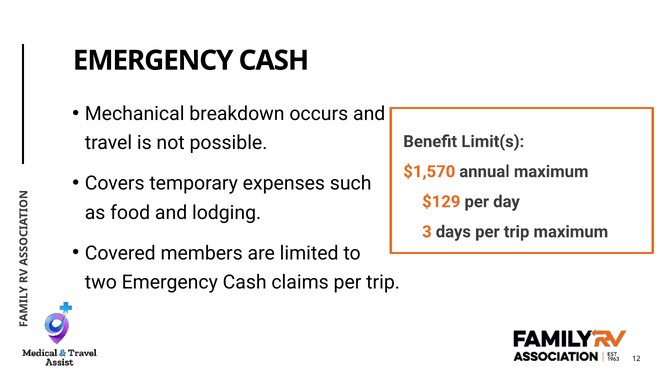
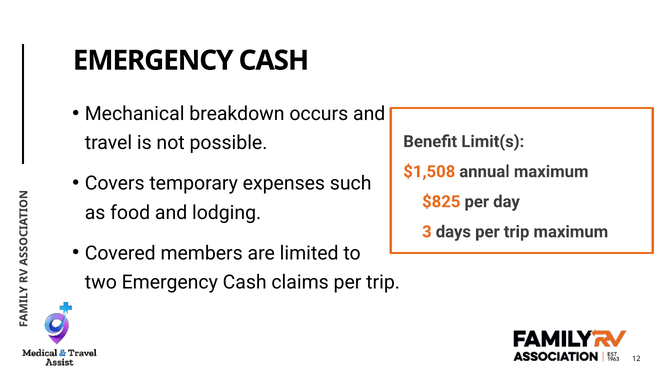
$1,570: $1,570 -> $1,508
$129: $129 -> $825
